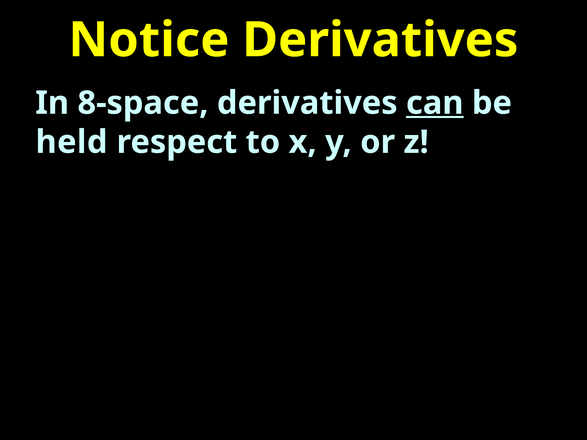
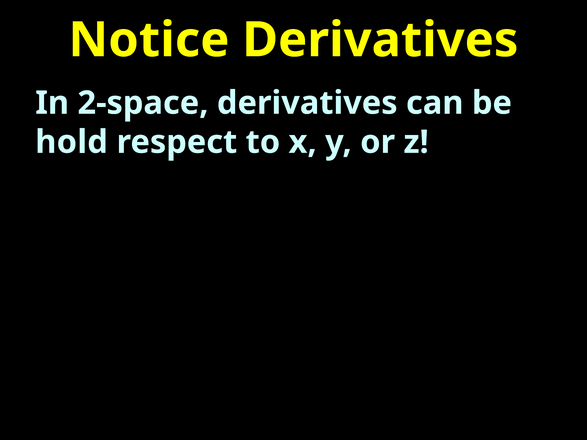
8-space: 8-space -> 2-space
can underline: present -> none
held: held -> hold
